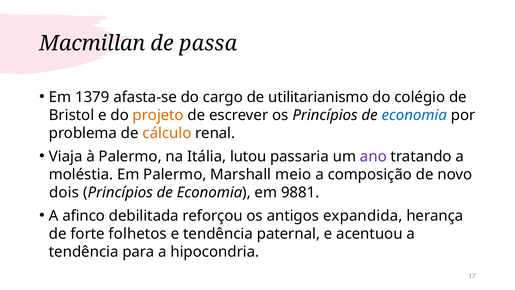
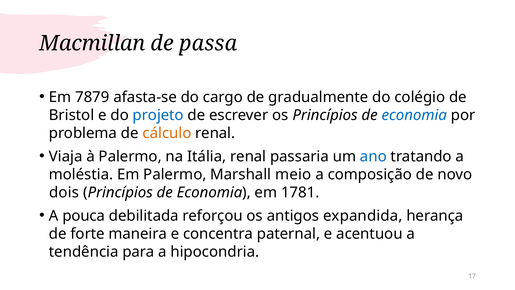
1379: 1379 -> 7879
utilitarianismo: utilitarianismo -> gradualmente
projeto colour: orange -> blue
Itália lutou: lutou -> renal
ano colour: purple -> blue
9881: 9881 -> 1781
afinco: afinco -> pouca
folhetos: folhetos -> maneira
e tendência: tendência -> concentra
